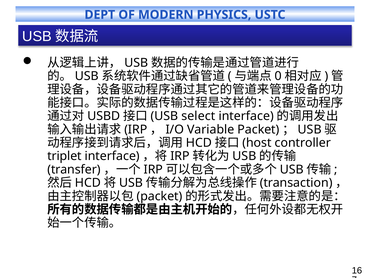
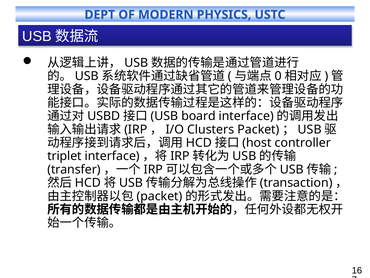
select: select -> board
Variable: Variable -> Clusters
